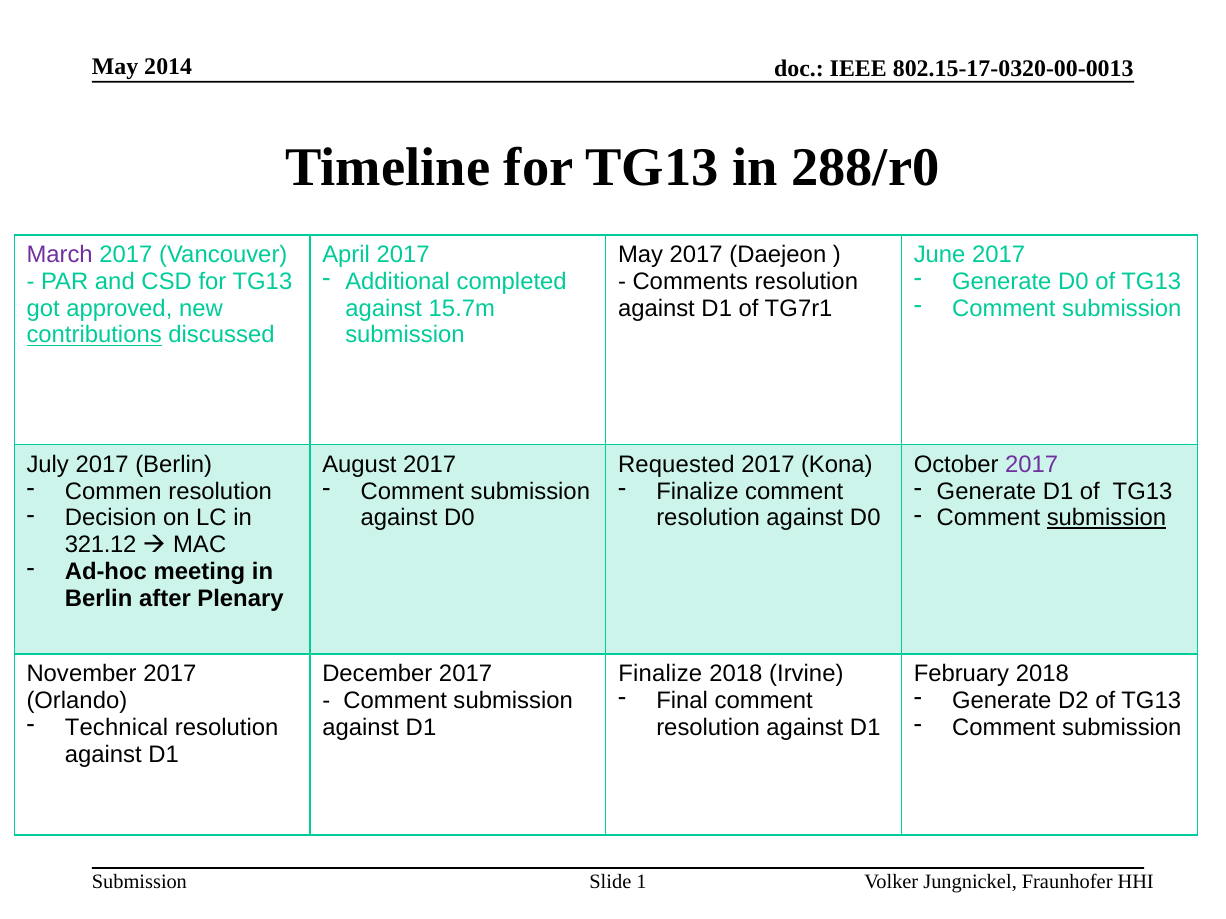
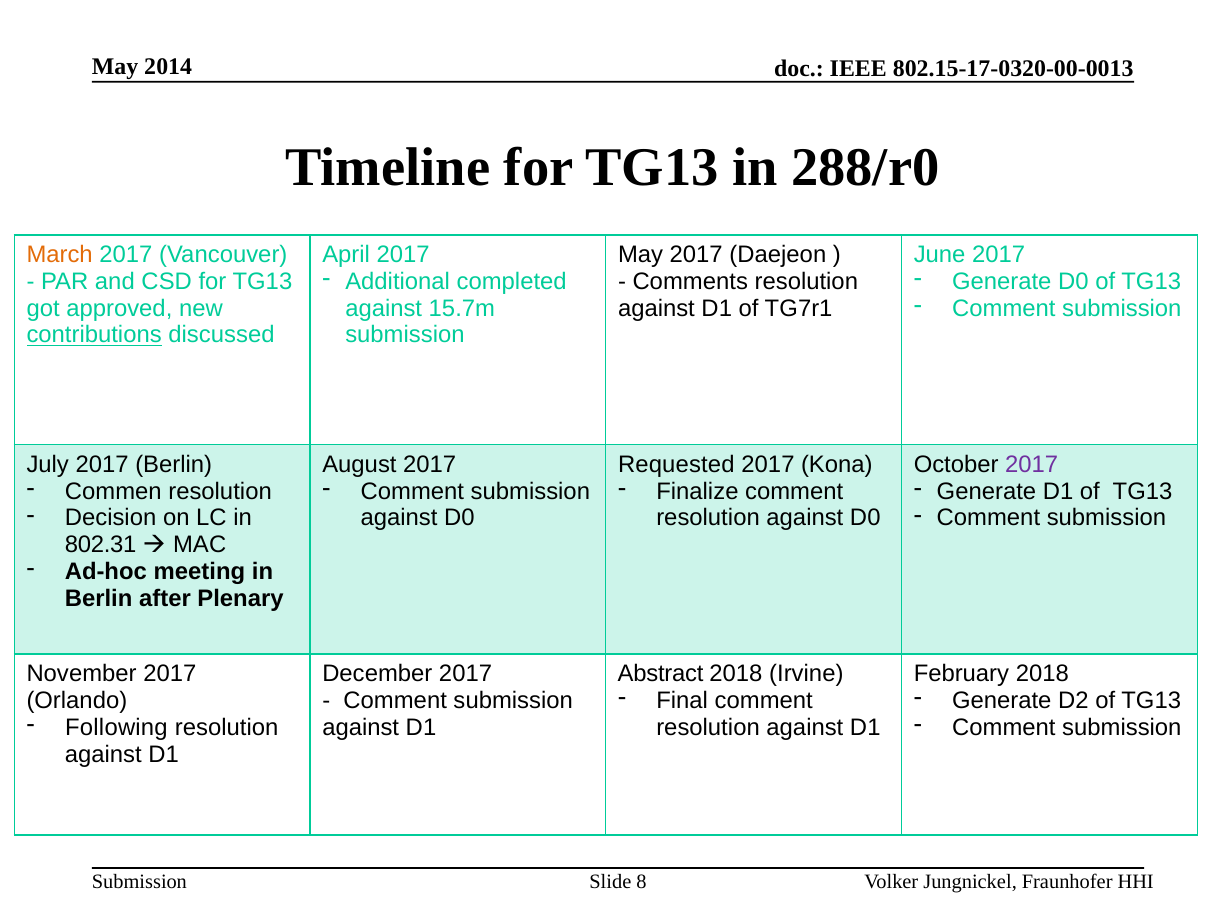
March colour: purple -> orange
submission at (1106, 518) underline: present -> none
321.12: 321.12 -> 802.31
Finalize at (660, 674): Finalize -> Abstract
Technical: Technical -> Following
1: 1 -> 8
